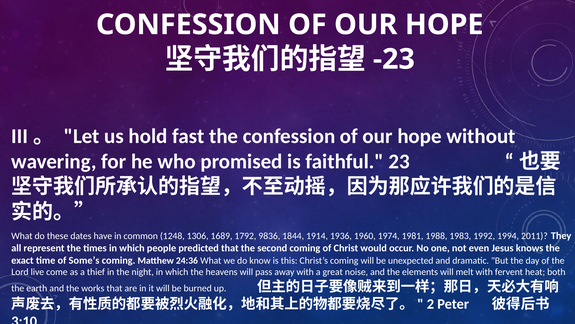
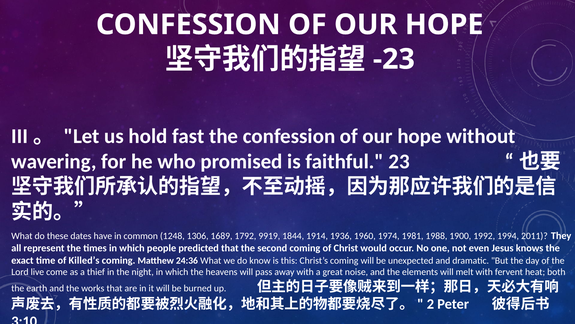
9836: 9836 -> 9919
1983: 1983 -> 1900
Some’s: Some’s -> Killed’s
